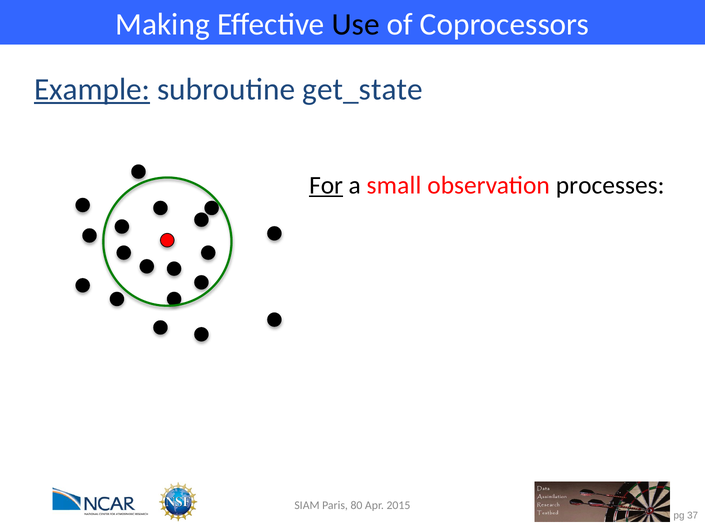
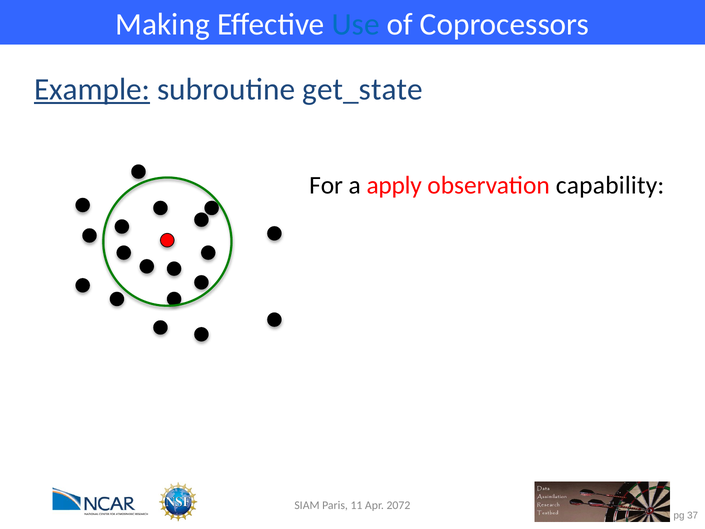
Use colour: black -> blue
For underline: present -> none
small: small -> apply
processes: processes -> capability
80: 80 -> 11
2015: 2015 -> 2072
